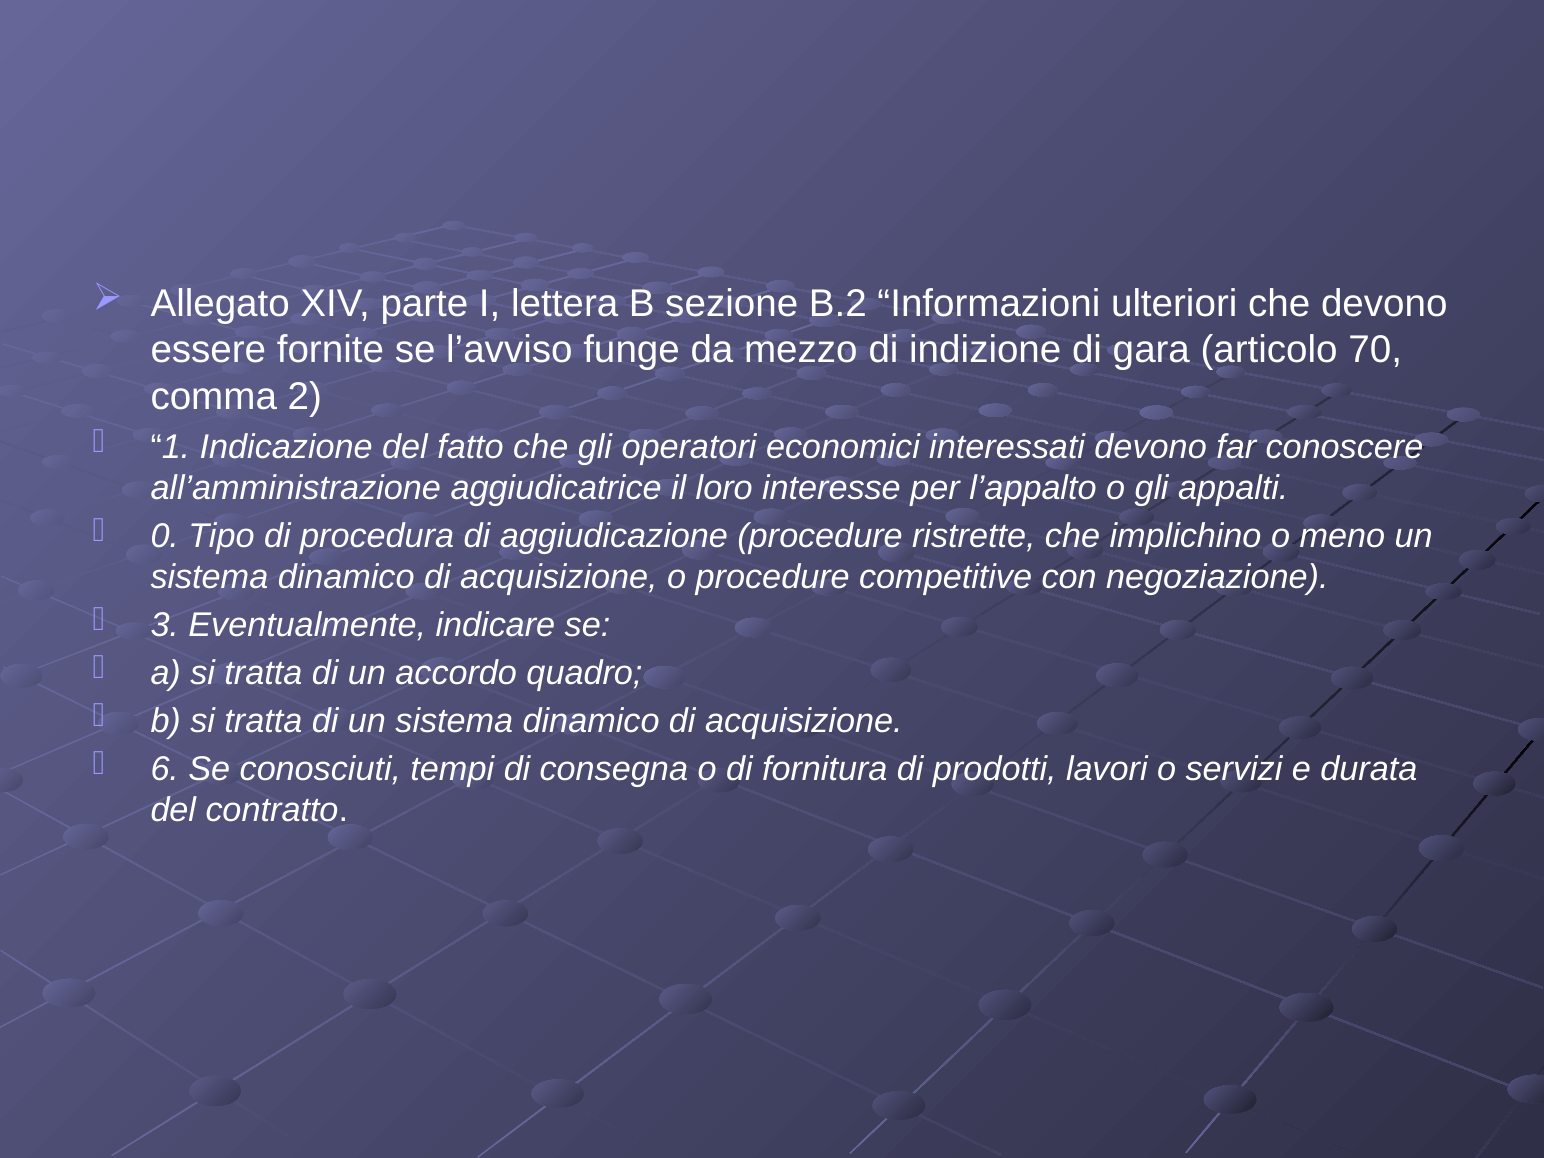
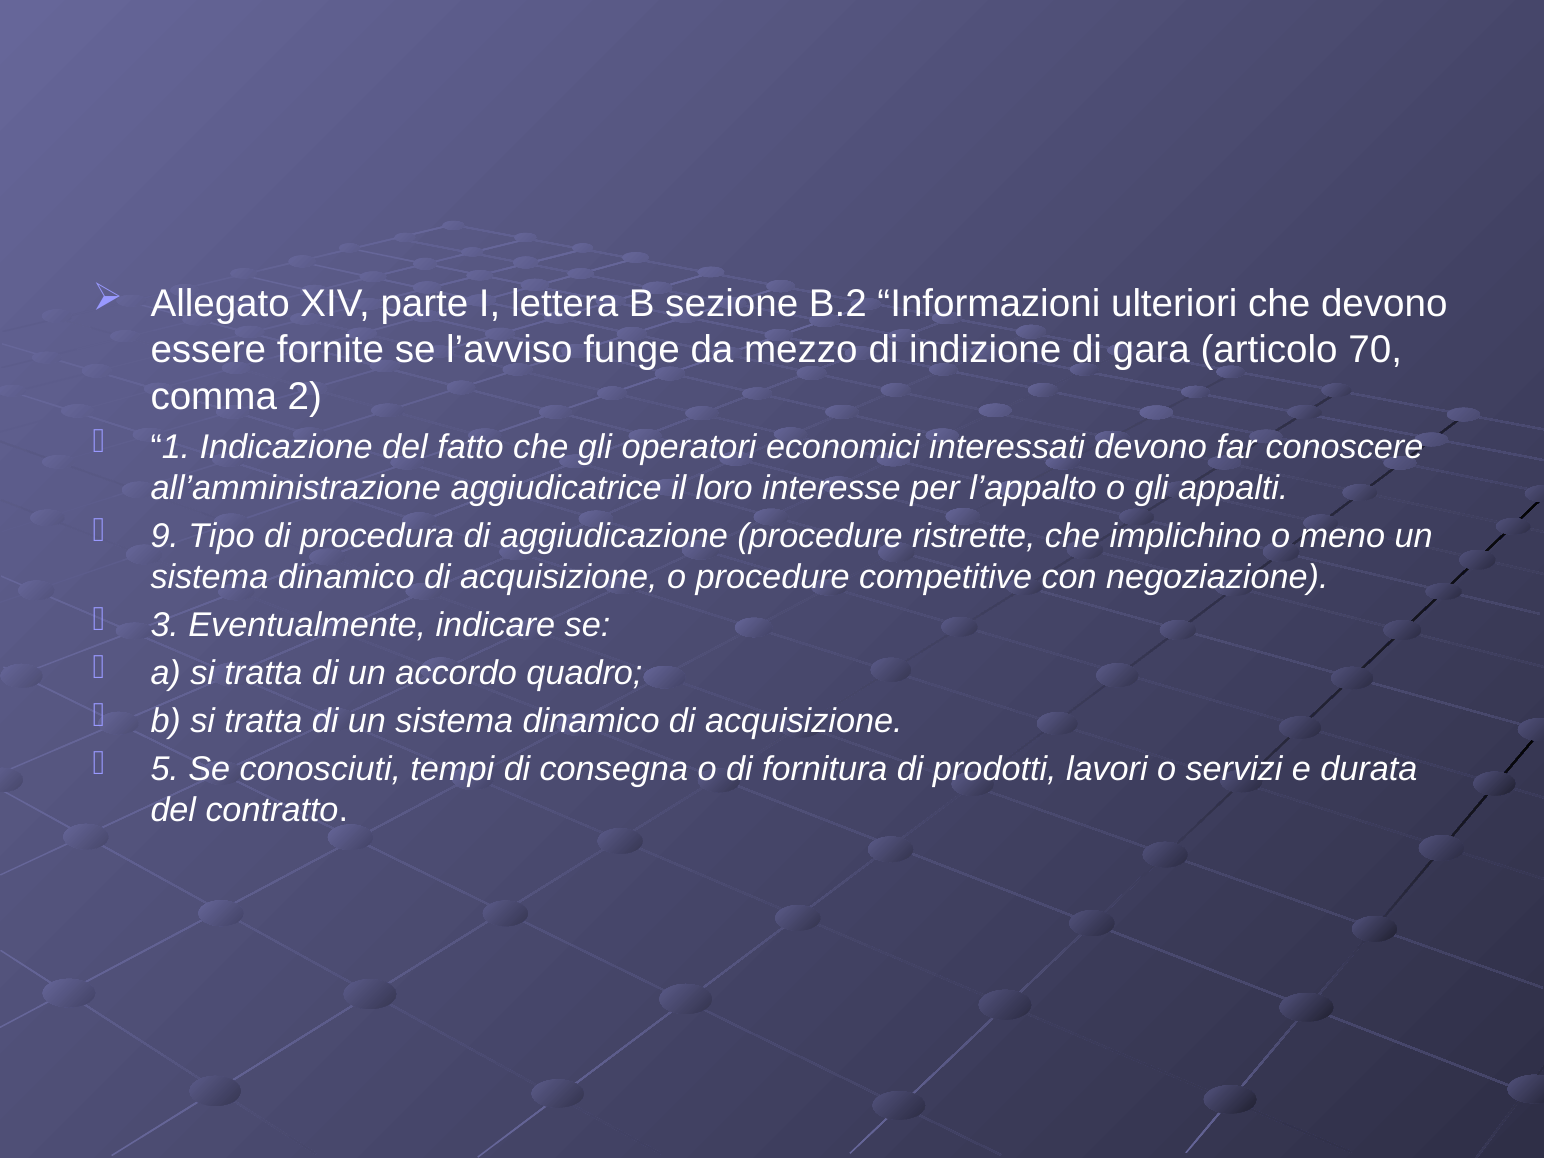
0: 0 -> 9
6: 6 -> 5
